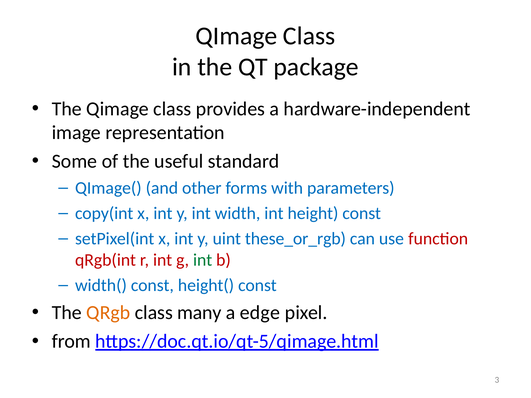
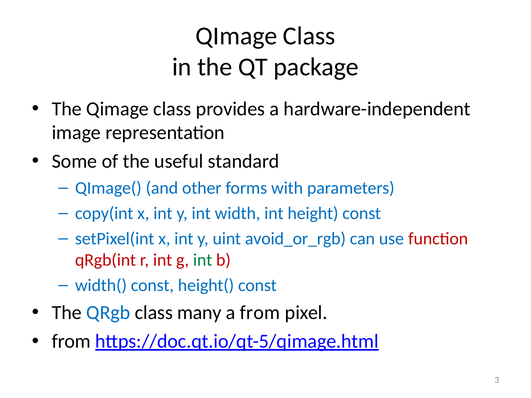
these_or_rgb: these_or_rgb -> avoid_or_rgb
QRgb colour: orange -> blue
a edge: edge -> from
